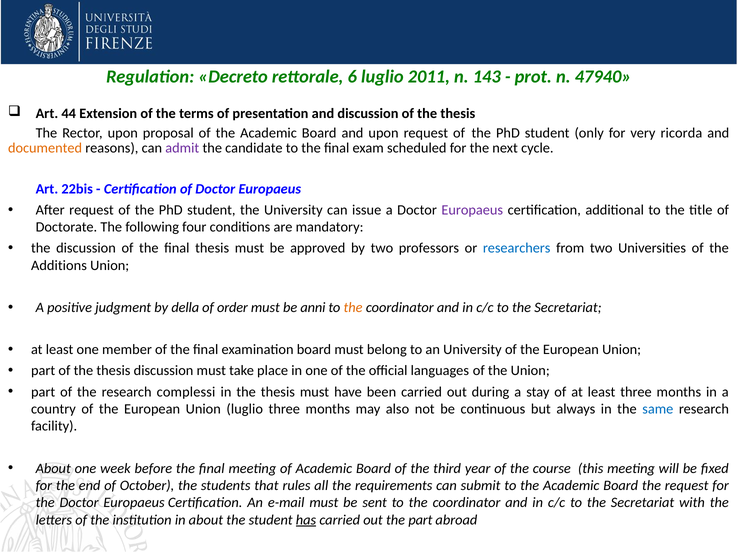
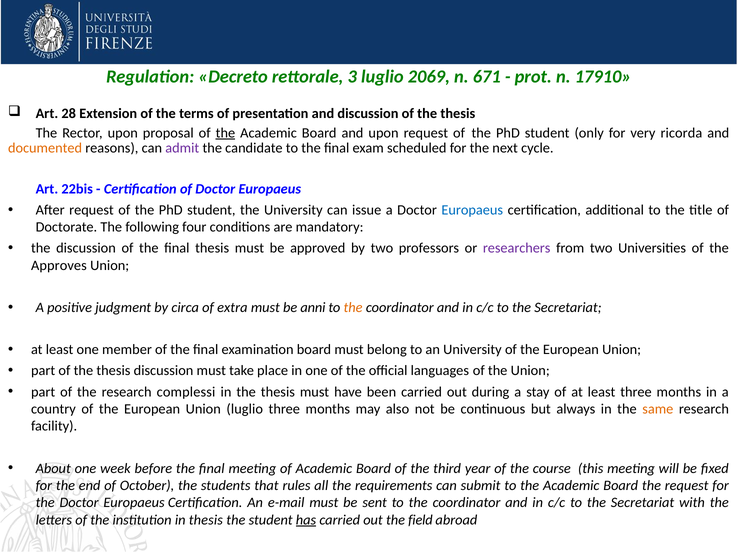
6: 6 -> 3
2011: 2011 -> 2069
143: 143 -> 671
47940: 47940 -> 17910
44: 44 -> 28
the at (225, 133) underline: none -> present
Europaeus at (472, 210) colour: purple -> blue
researchers colour: blue -> purple
Additions: Additions -> Approves
della: della -> circa
order: order -> extra
same colour: blue -> orange
in about: about -> thesis
the part: part -> field
